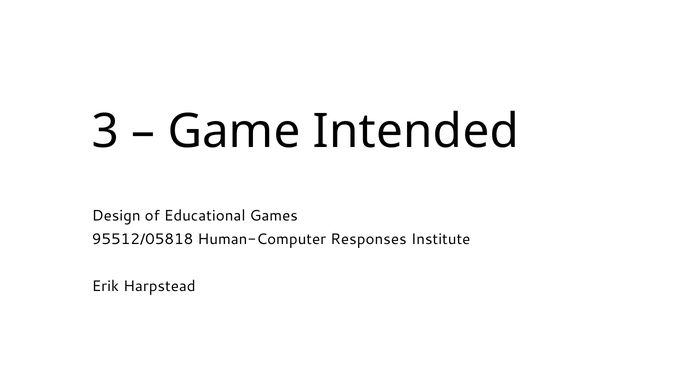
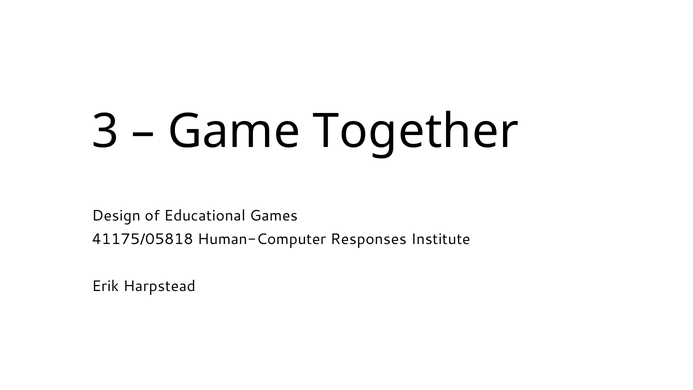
Intended: Intended -> Together
95512/05818: 95512/05818 -> 41175/05818
